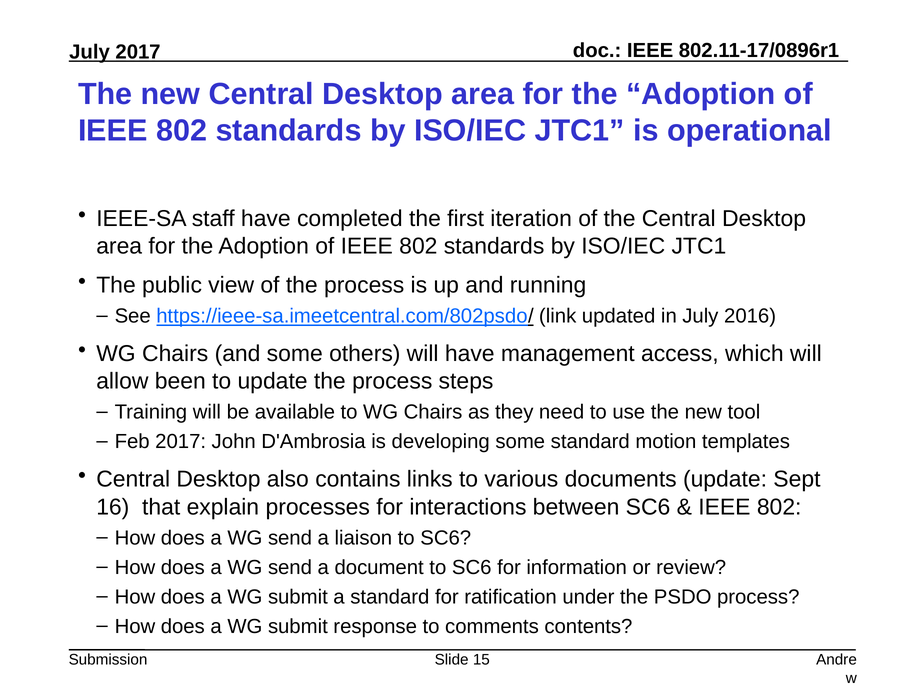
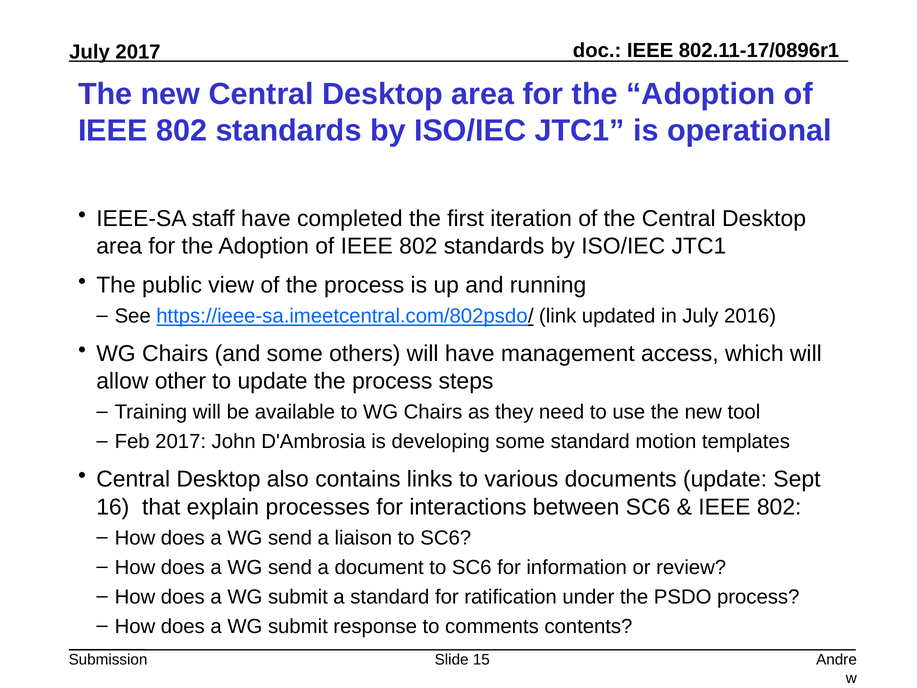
been: been -> other
